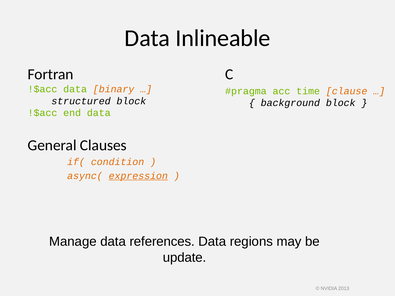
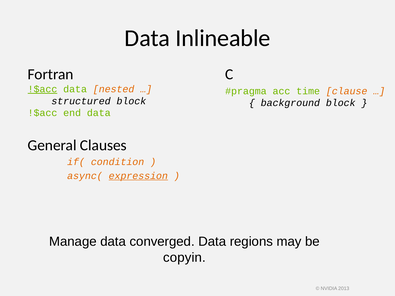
!$acc at (42, 89) underline: none -> present
binary: binary -> nested
references: references -> converged
update: update -> copyin
